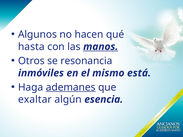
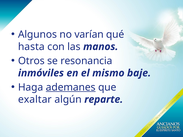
hacen: hacen -> varían
manos underline: present -> none
está: está -> baje
esencia: esencia -> reparte
